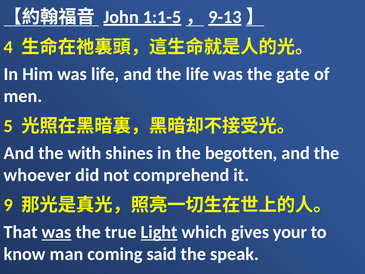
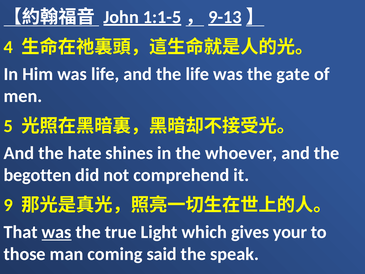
with: with -> hate
begotten: begotten -> whoever
whoever: whoever -> begotten
Light underline: present -> none
know: know -> those
